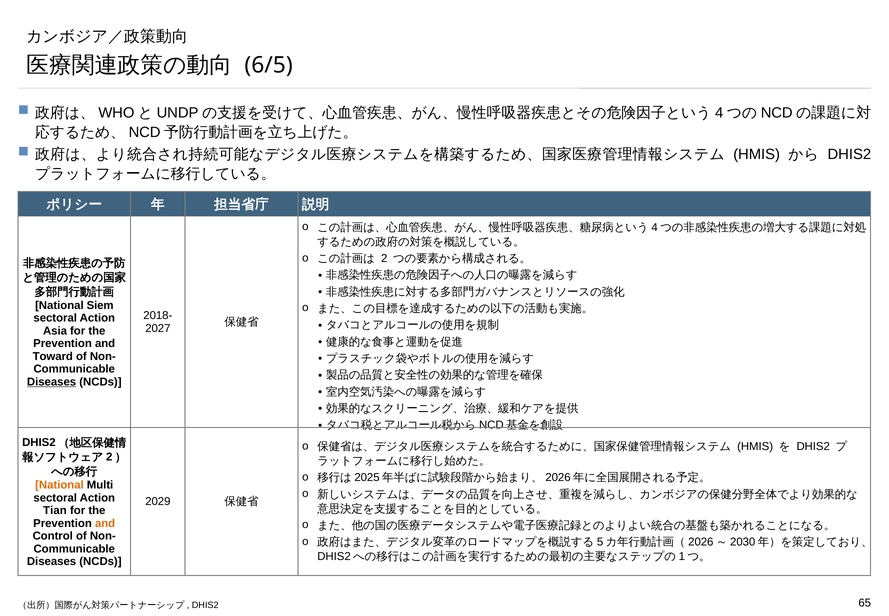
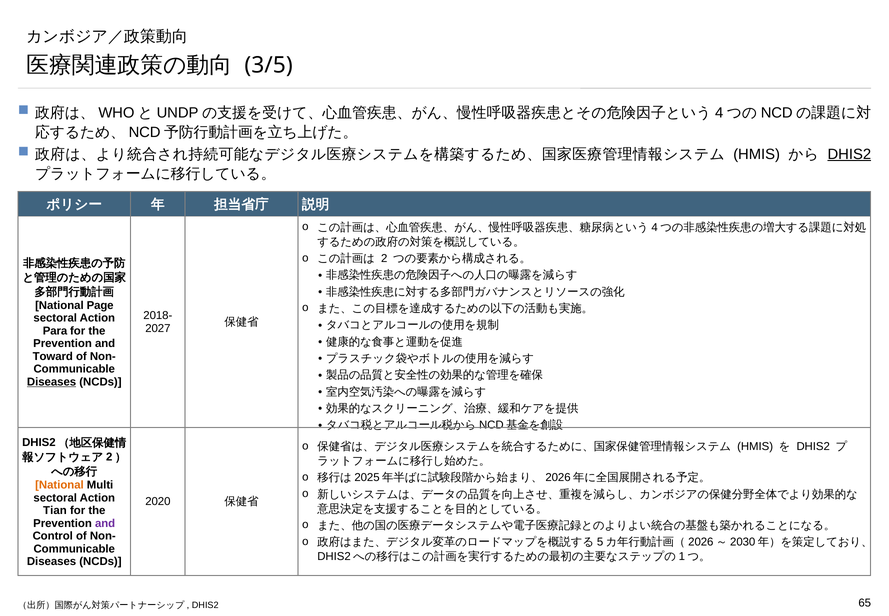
6/5: 6/5 -> 3/5
DHIS2 at (849, 154) underline: none -> present
Siem: Siem -> Page
Asia: Asia -> Para
2029: 2029 -> 2020
and at (105, 523) colour: orange -> purple
